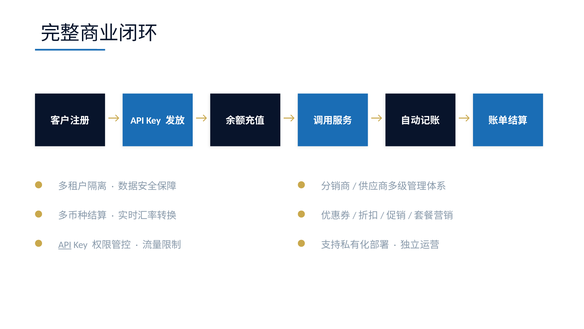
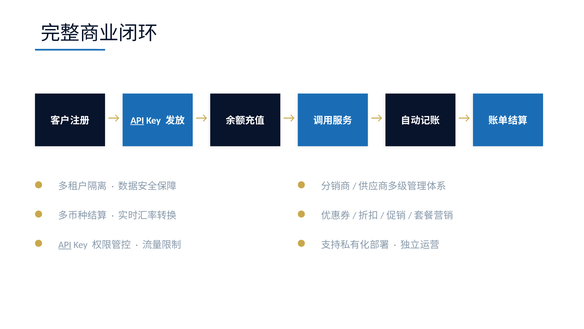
API at (137, 120) underline: none -> present
